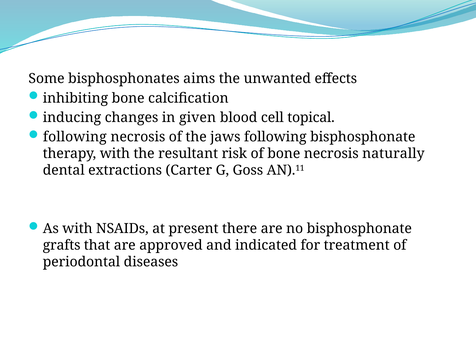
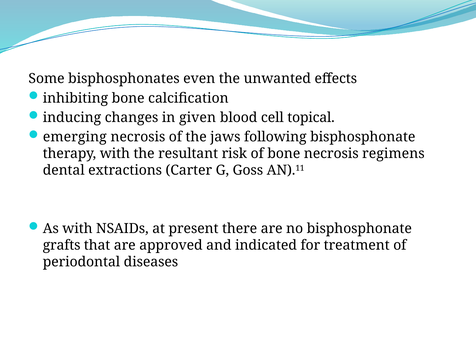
aims: aims -> even
following at (75, 137): following -> emerging
naturally: naturally -> regimens
